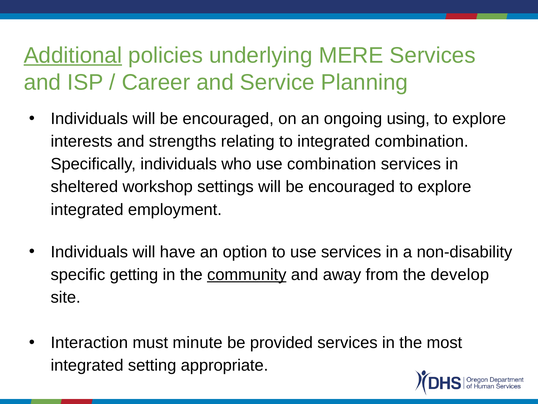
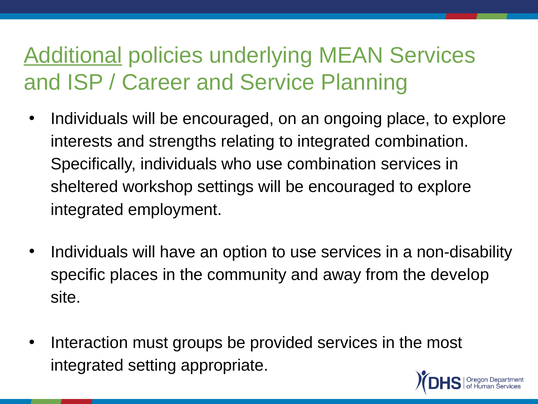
MERE: MERE -> MEAN
using: using -> place
getting: getting -> places
community underline: present -> none
minute: minute -> groups
